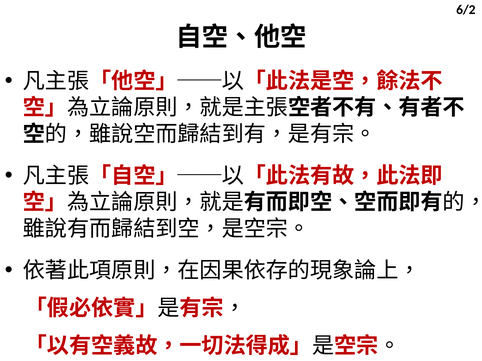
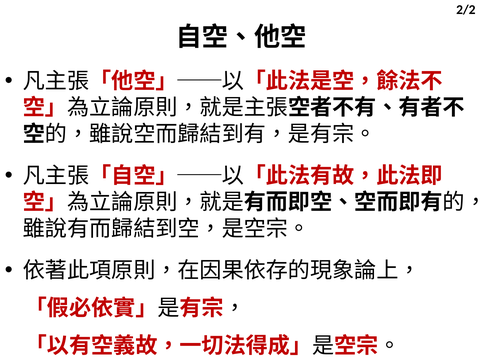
6/2: 6/2 -> 2/2
